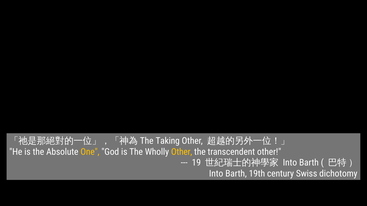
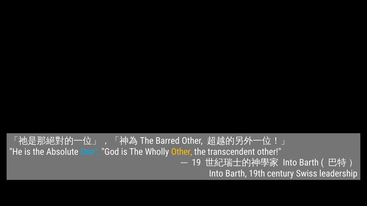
Taking: Taking -> Barred
One colour: yellow -> light blue
dichotomy: dichotomy -> leadership
